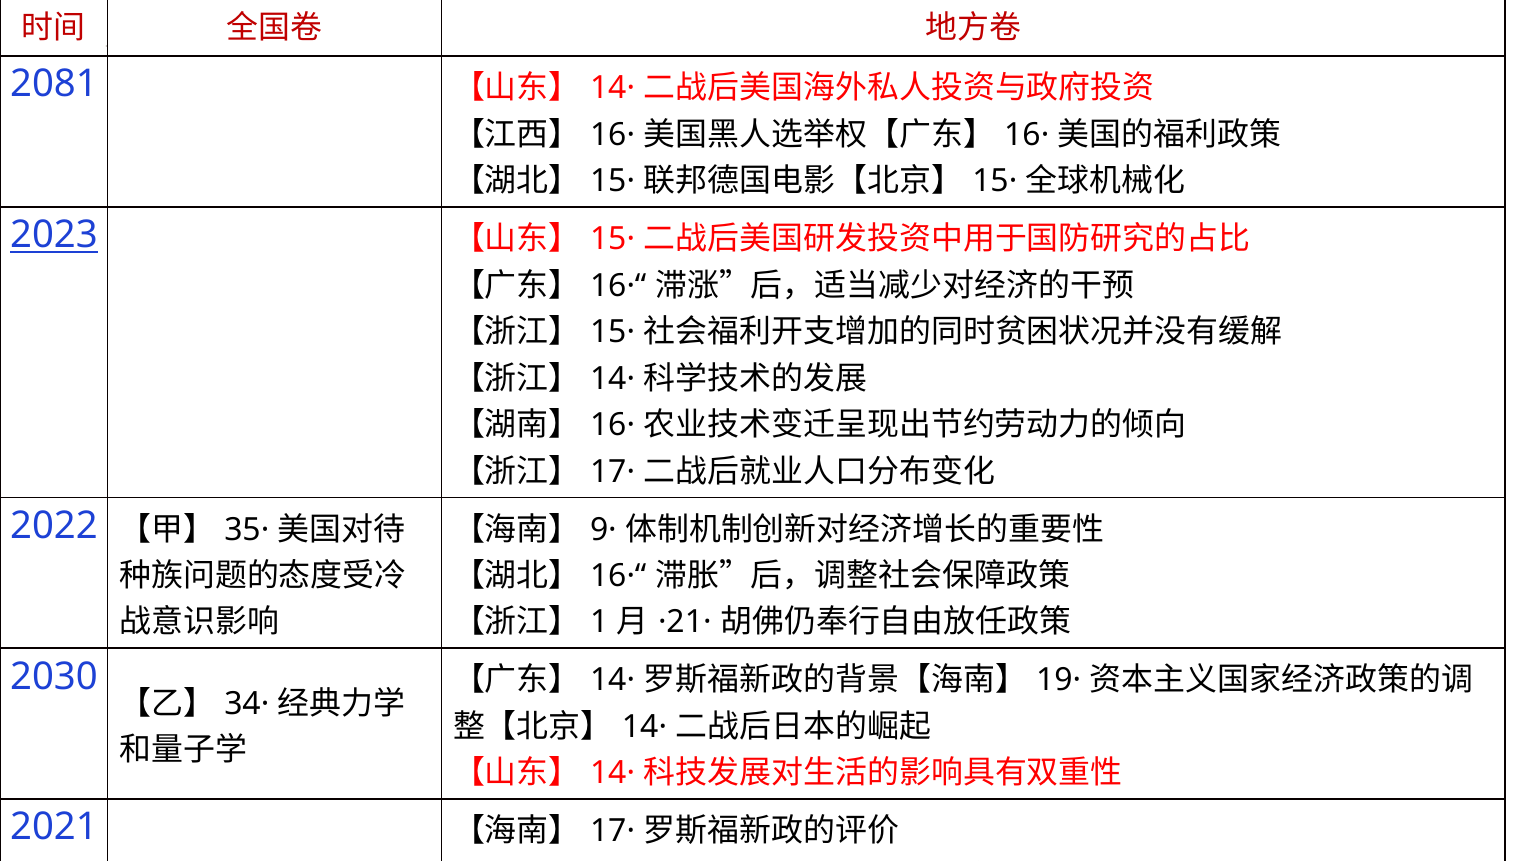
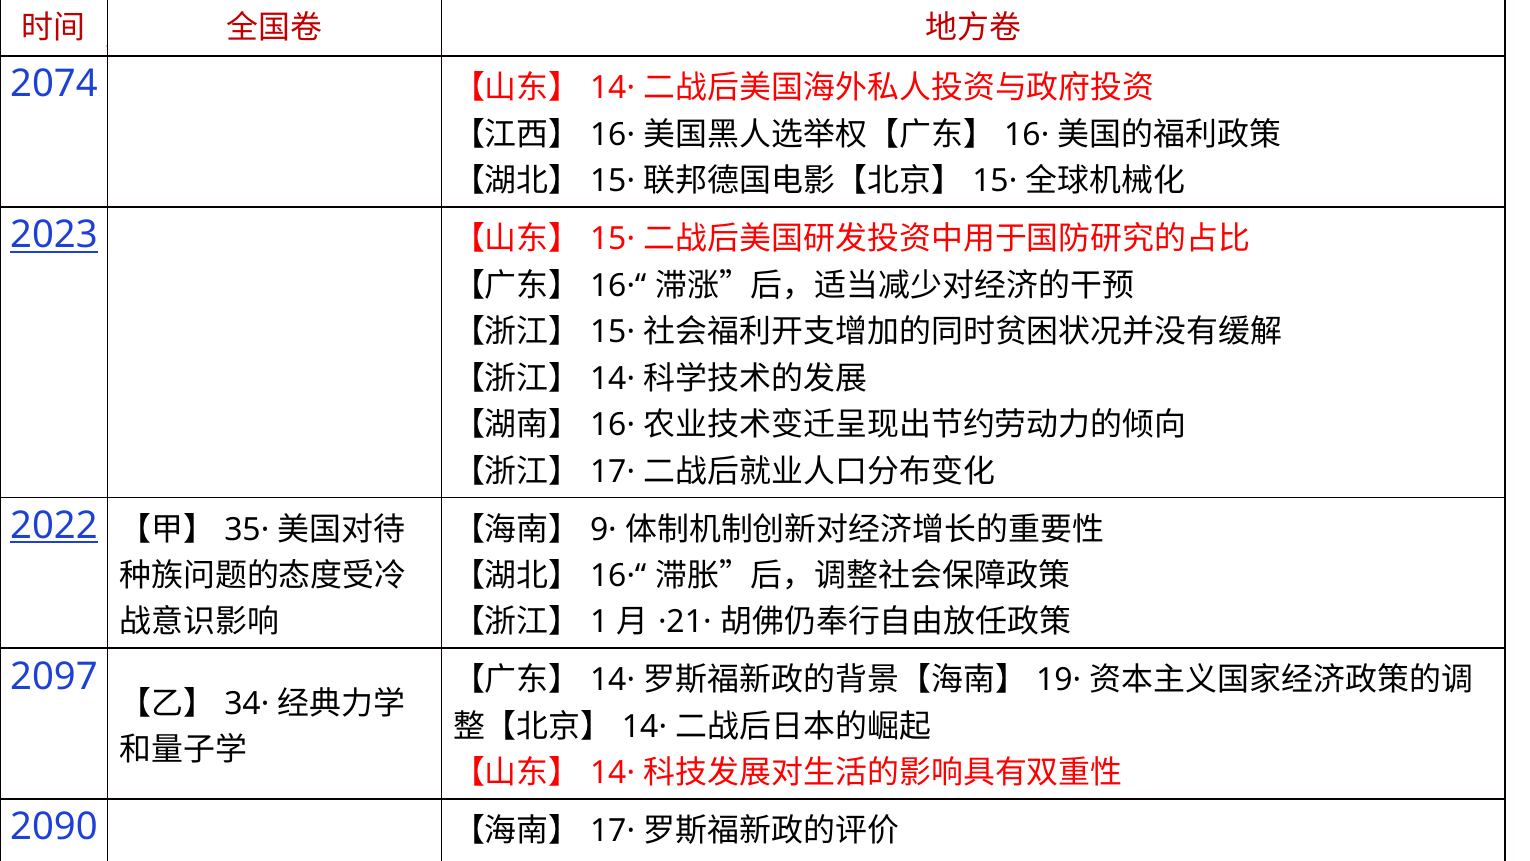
2081: 2081 -> 2074
2022 underline: none -> present
2030: 2030 -> 2097
2021: 2021 -> 2090
